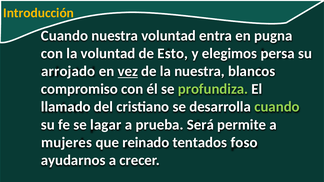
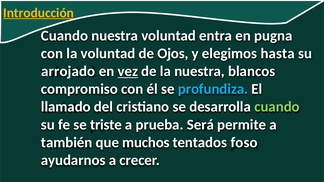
Introducción underline: none -> present
Esto: Esto -> Ojos
persa: persa -> hasta
profundiza colour: light green -> light blue
lagar: lagar -> triste
mujeres: mujeres -> también
reinado: reinado -> muchos
